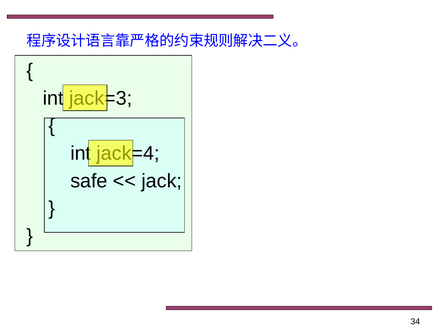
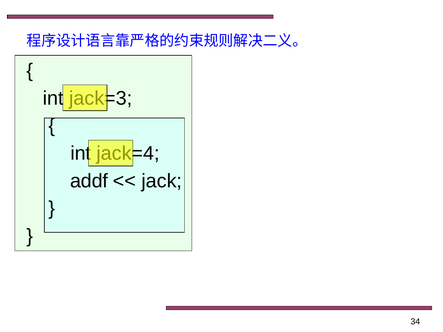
safe: safe -> addf
